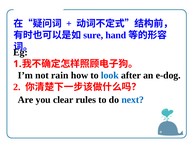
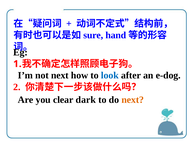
not rain: rain -> next
rules: rules -> dark
next at (133, 100) colour: blue -> orange
